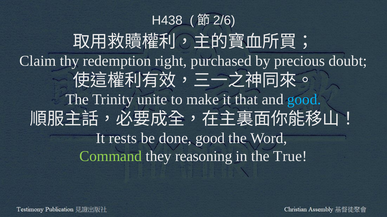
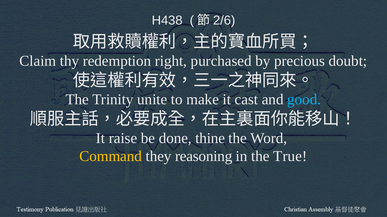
that: that -> cast
rests: rests -> raise
done good: good -> thine
Command colour: light green -> yellow
